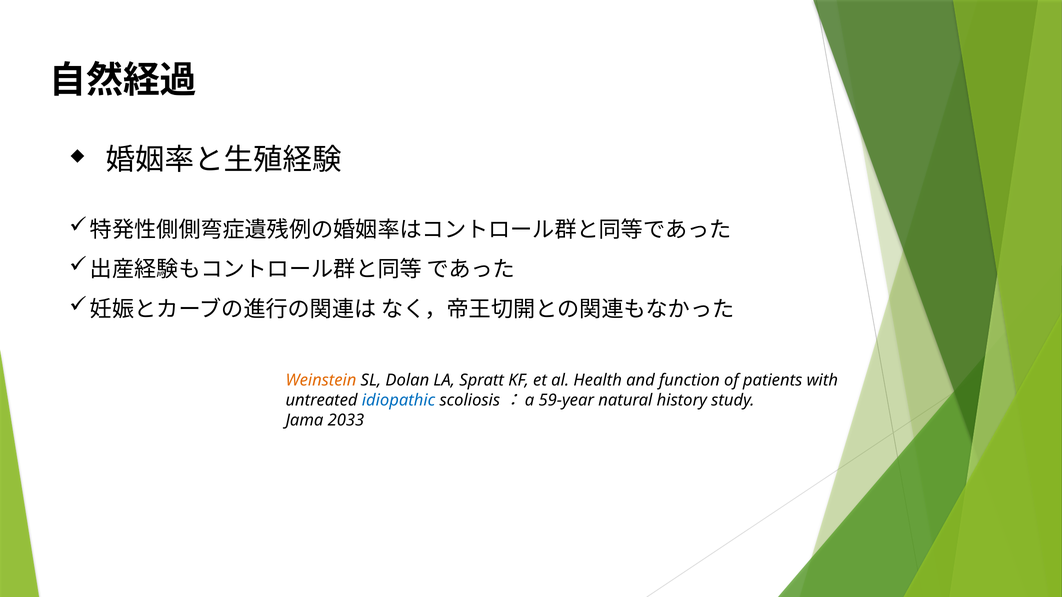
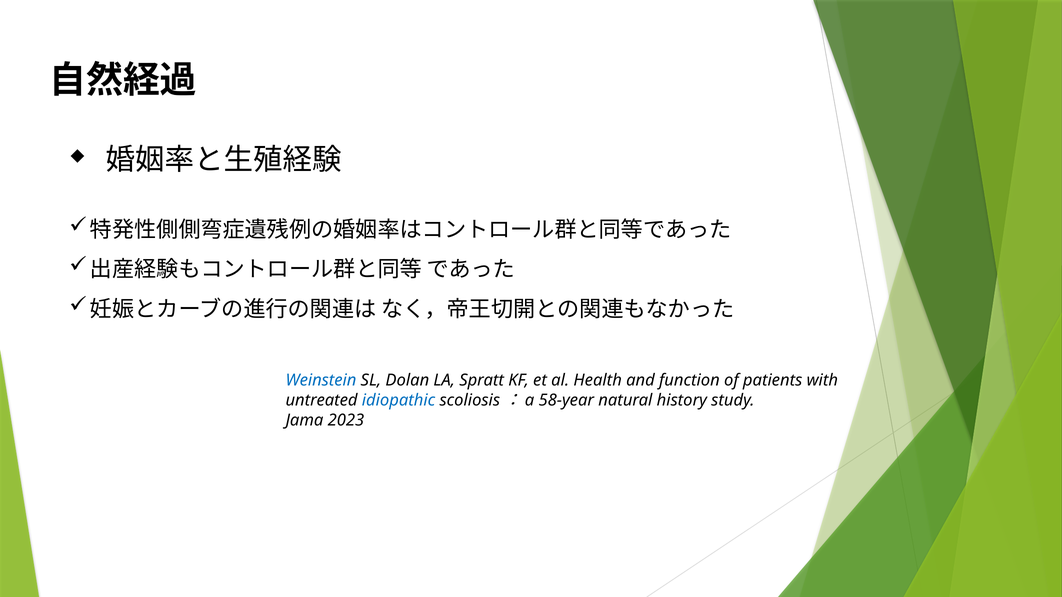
Weinstein colour: orange -> blue
59-year: 59-year -> 58-year
2033: 2033 -> 2023
